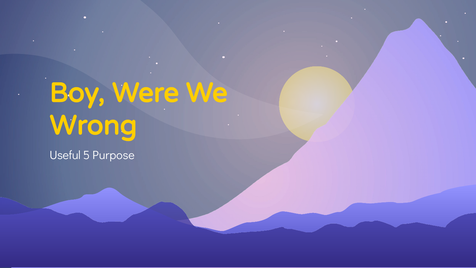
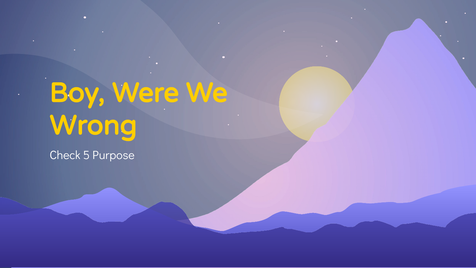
Useful: Useful -> Check
